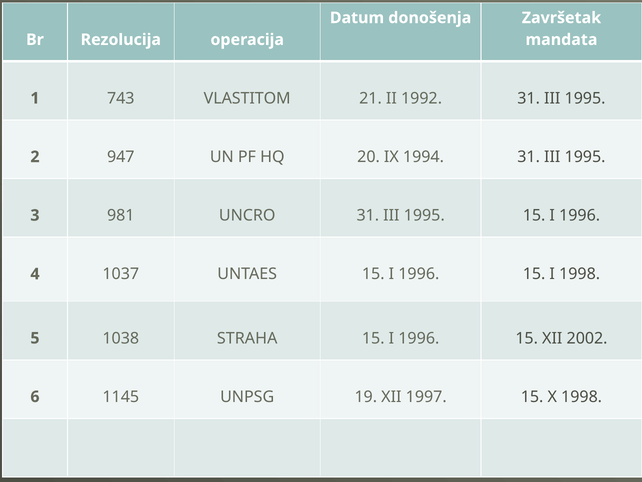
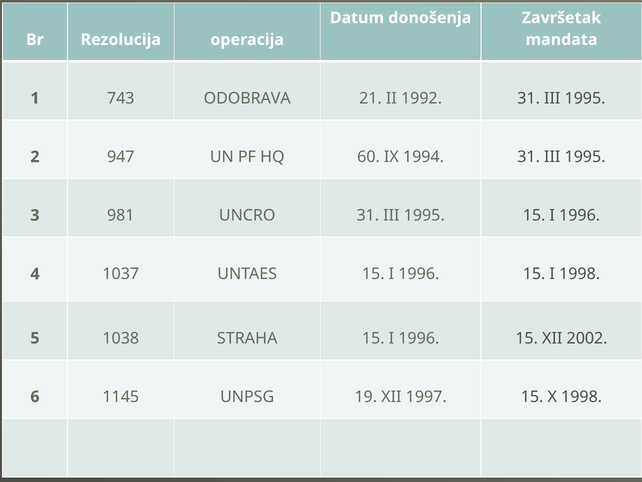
VLASTITOM: VLASTITOM -> ODOBRAVA
20: 20 -> 60
